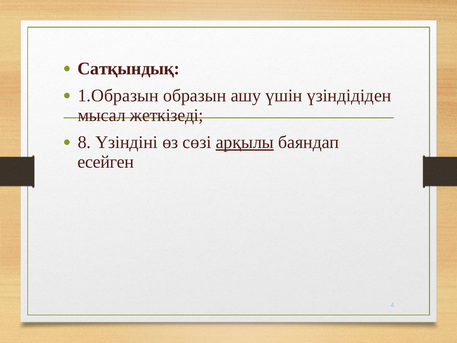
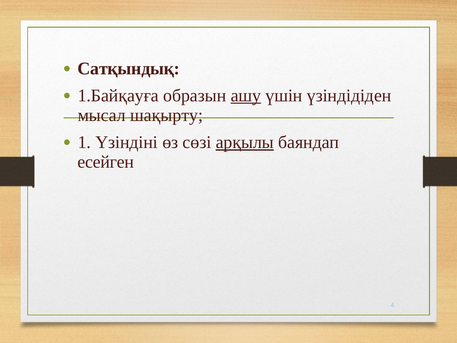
1.Образын: 1.Образын -> 1.Байқауға
ашу underline: none -> present
жеткізеді: жеткізеді -> шақырту
8: 8 -> 1
